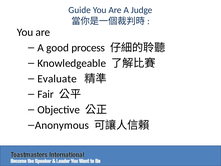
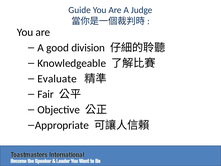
process: process -> division
Anonymous: Anonymous -> Appropriate
